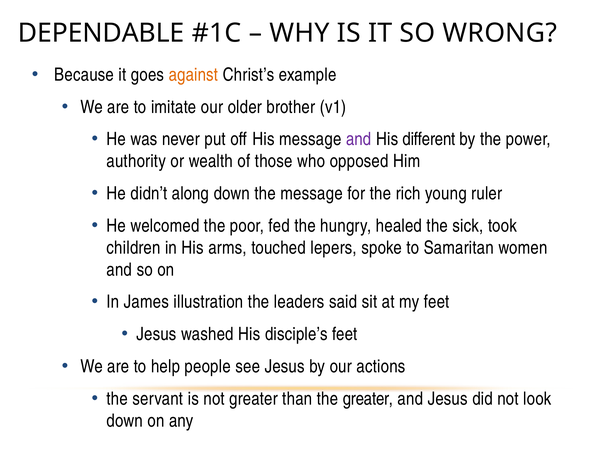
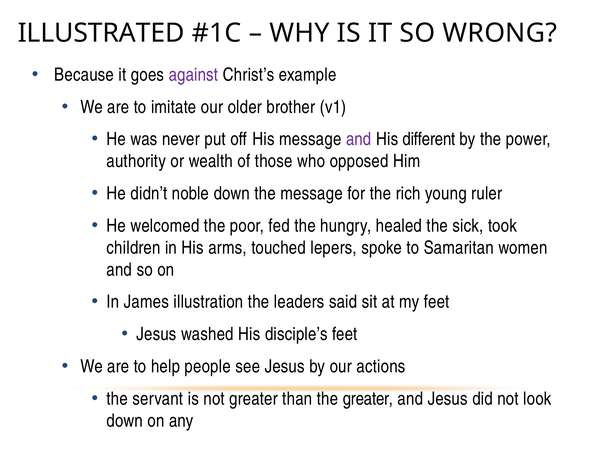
DEPENDABLE: DEPENDABLE -> ILLUSTRATED
against colour: orange -> purple
along: along -> noble
